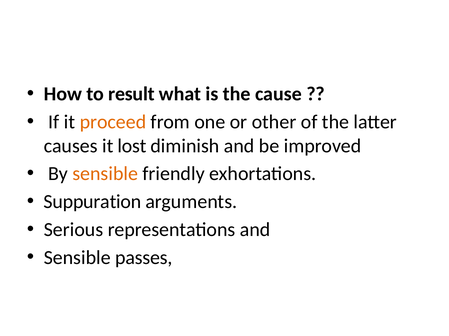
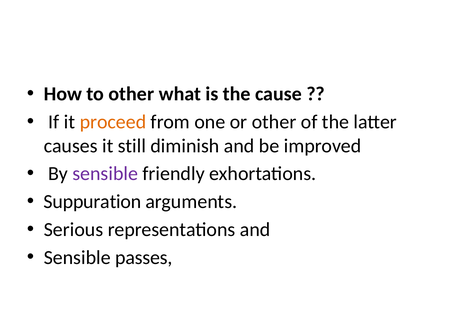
to result: result -> other
lost: lost -> still
sensible at (105, 174) colour: orange -> purple
